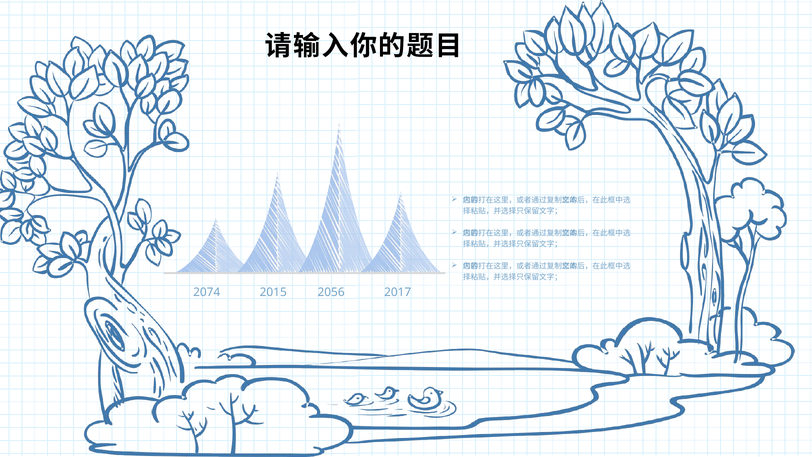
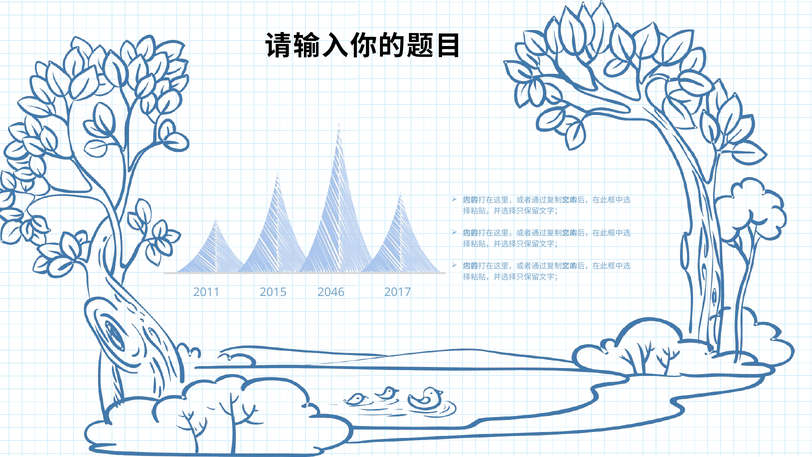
2074: 2074 -> 2011
2056: 2056 -> 2046
